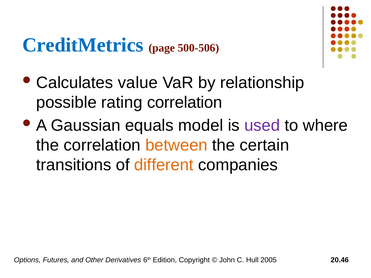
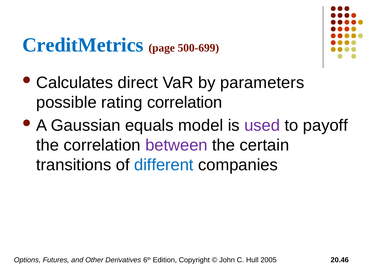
500-506: 500-506 -> 500-699
value: value -> direct
relationship: relationship -> parameters
where: where -> payoff
between colour: orange -> purple
different colour: orange -> blue
